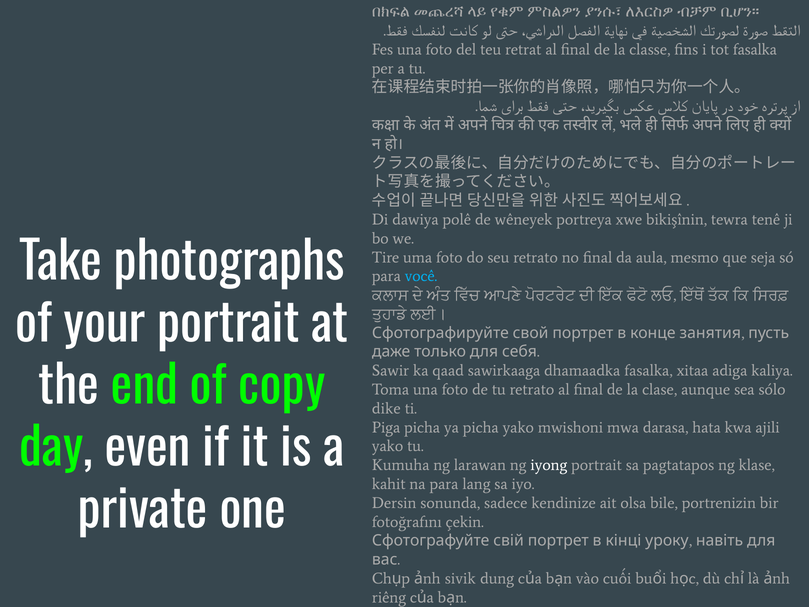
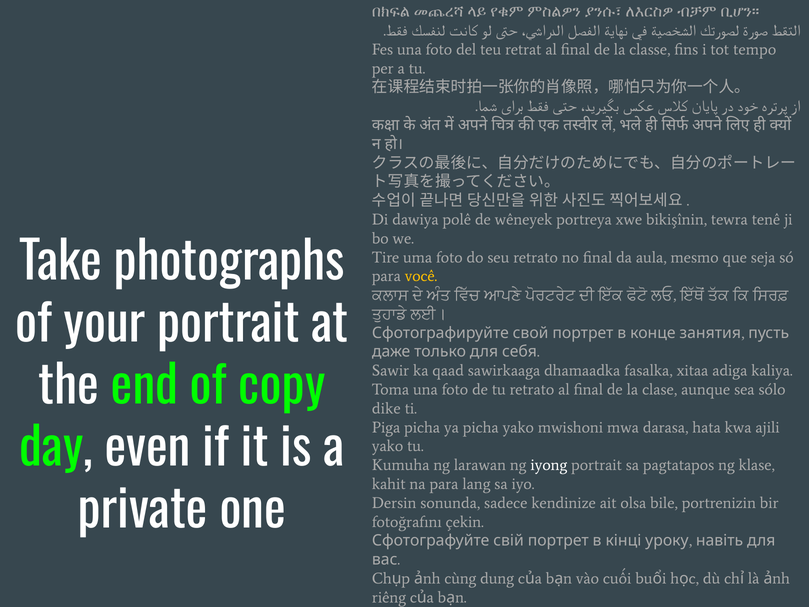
tot fasalka: fasalka -> tempo
você colour: light blue -> yellow
sivik: sivik -> cùng
